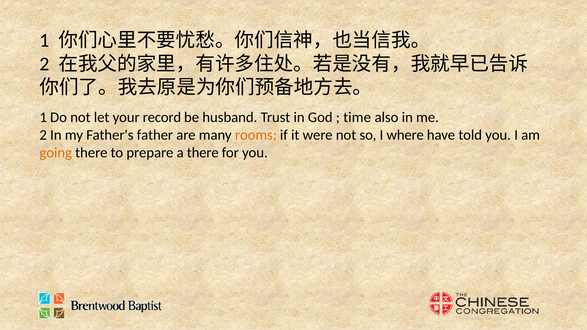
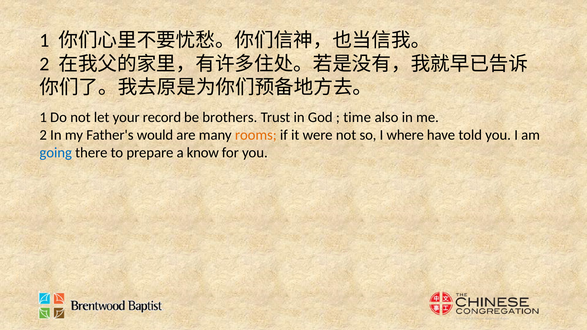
husband: husband -> brothers
father: father -> would
going colour: orange -> blue
a there: there -> know
